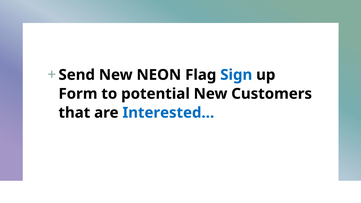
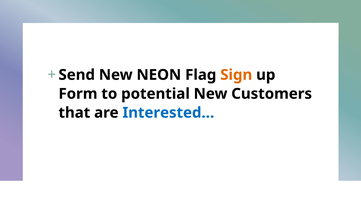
Sign colour: blue -> orange
